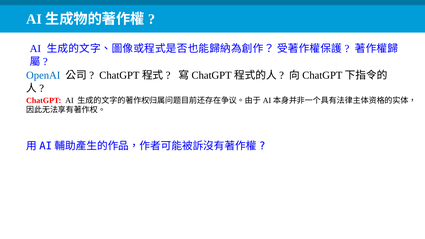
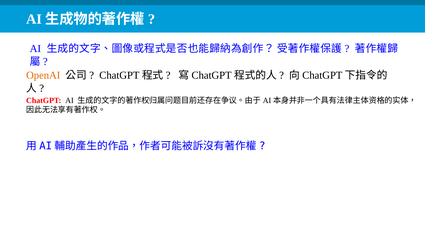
OpenAI colour: blue -> orange
